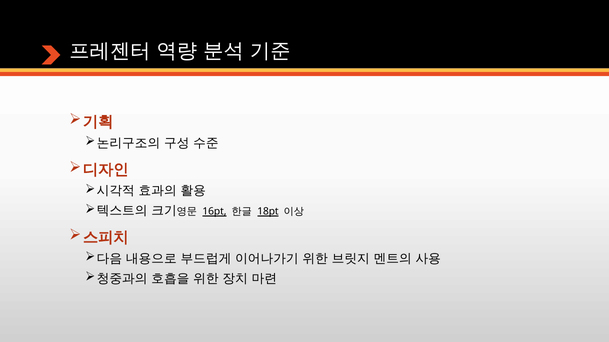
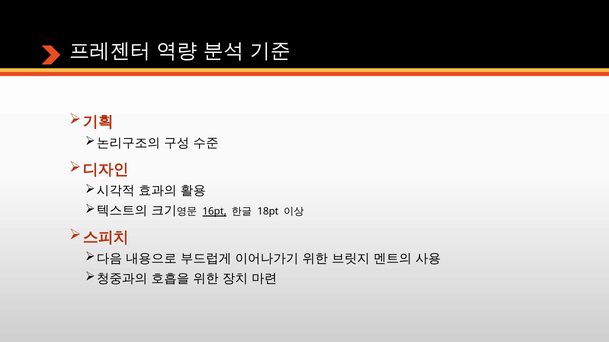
18pt underline: present -> none
